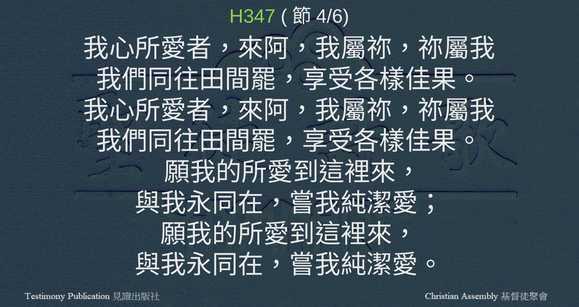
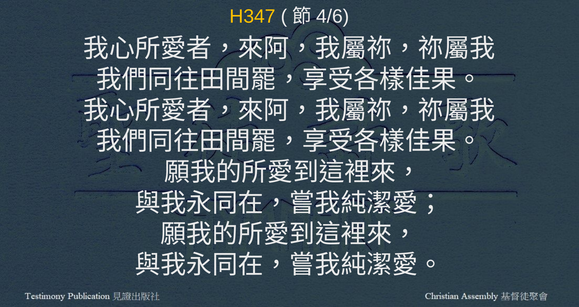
H347 colour: light green -> yellow
